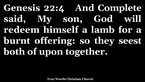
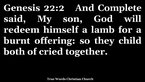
22:4: 22:4 -> 22:2
seest: seest -> child
upon: upon -> cried
